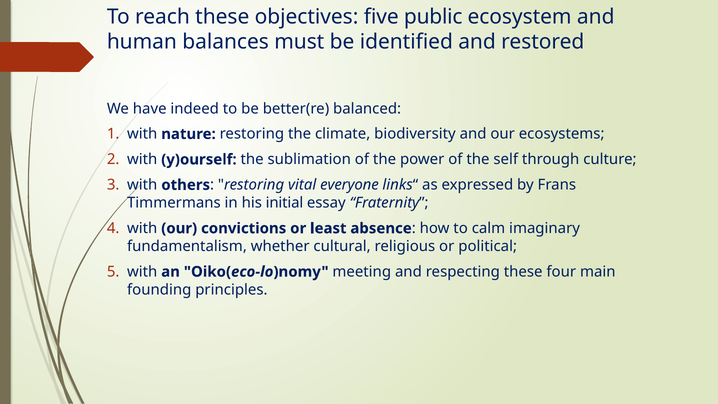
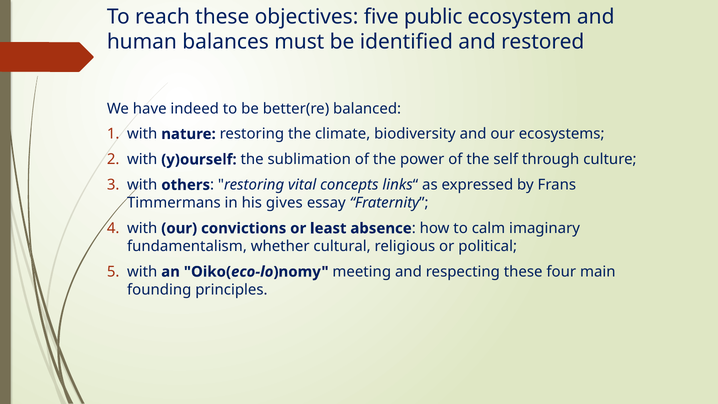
everyone: everyone -> concepts
initial: initial -> gives
